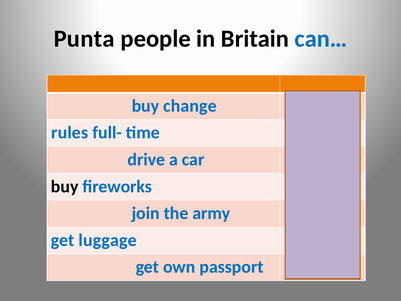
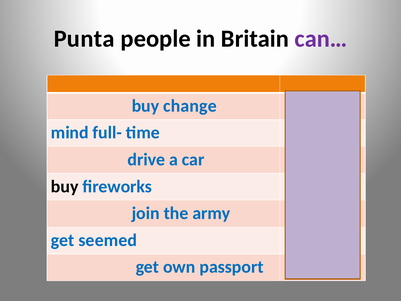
can… colour: blue -> purple
rules: rules -> mind
luggage: luggage -> seemed
